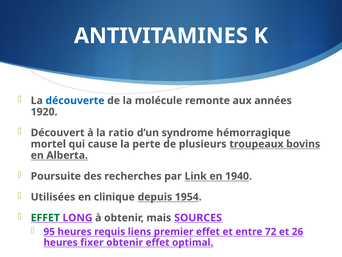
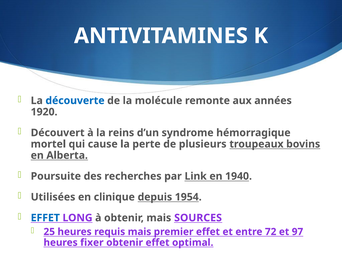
ratio: ratio -> reins
EFFET at (45, 217) colour: green -> blue
95: 95 -> 25
requis liens: liens -> mais
26: 26 -> 97
